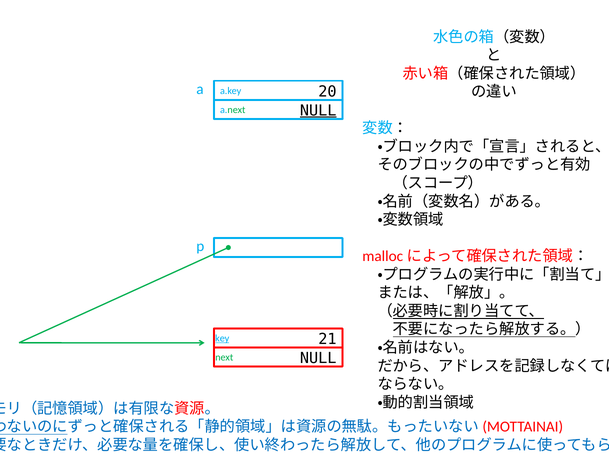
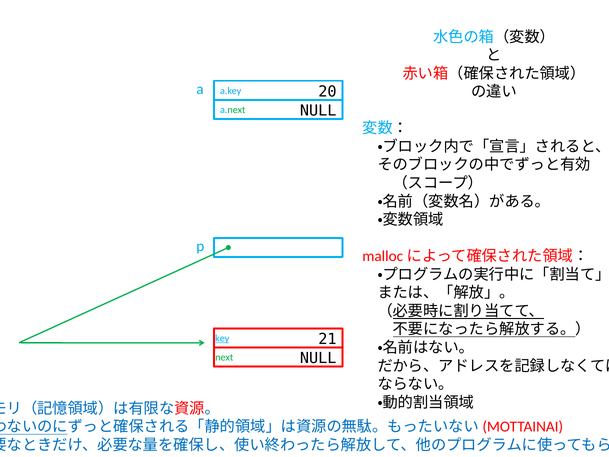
NULL at (318, 110) underline: present -> none
